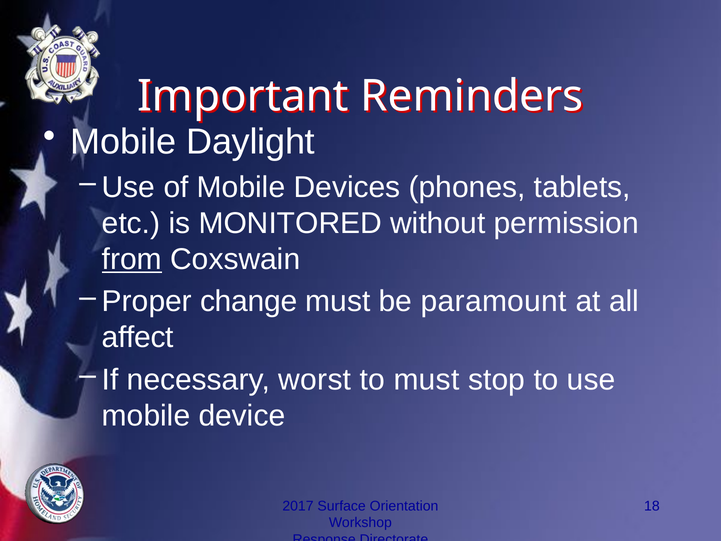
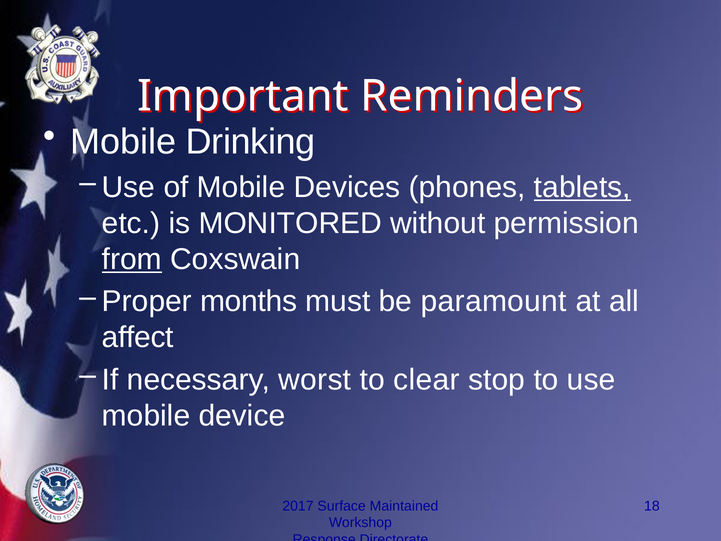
Daylight: Daylight -> Drinking
tablets underline: none -> present
change: change -> months
to must: must -> clear
Orientation: Orientation -> Maintained
